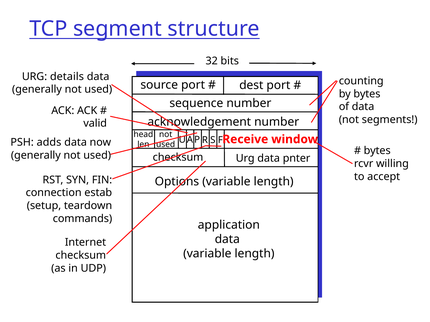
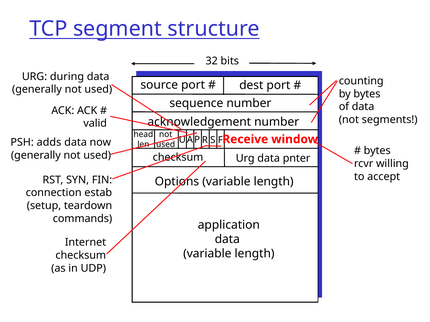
details: details -> during
